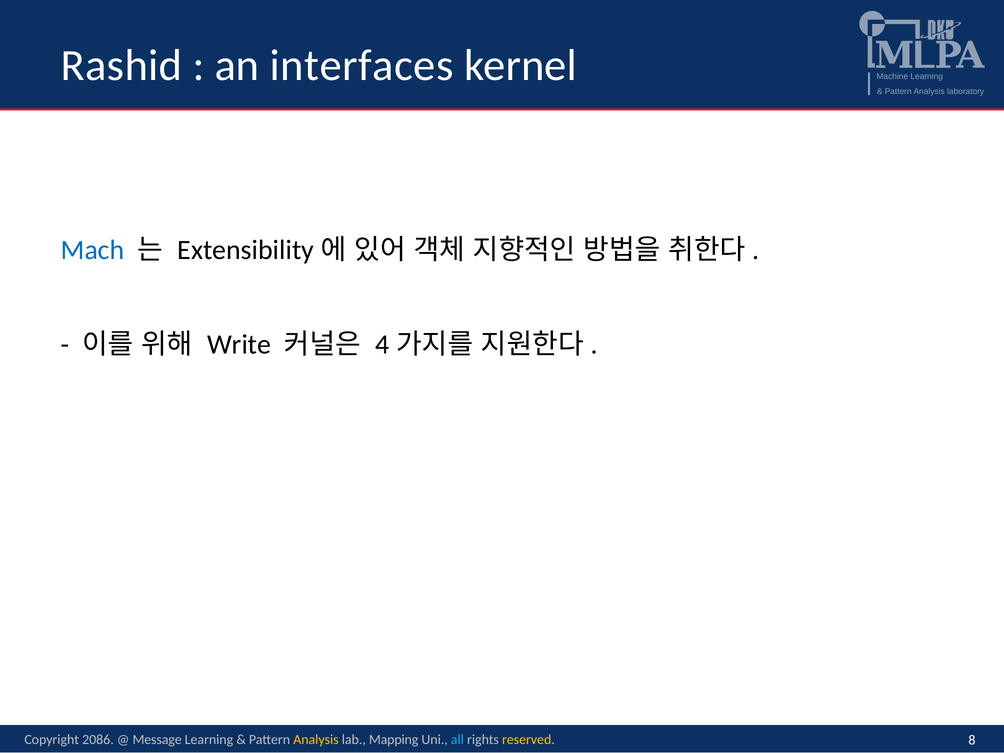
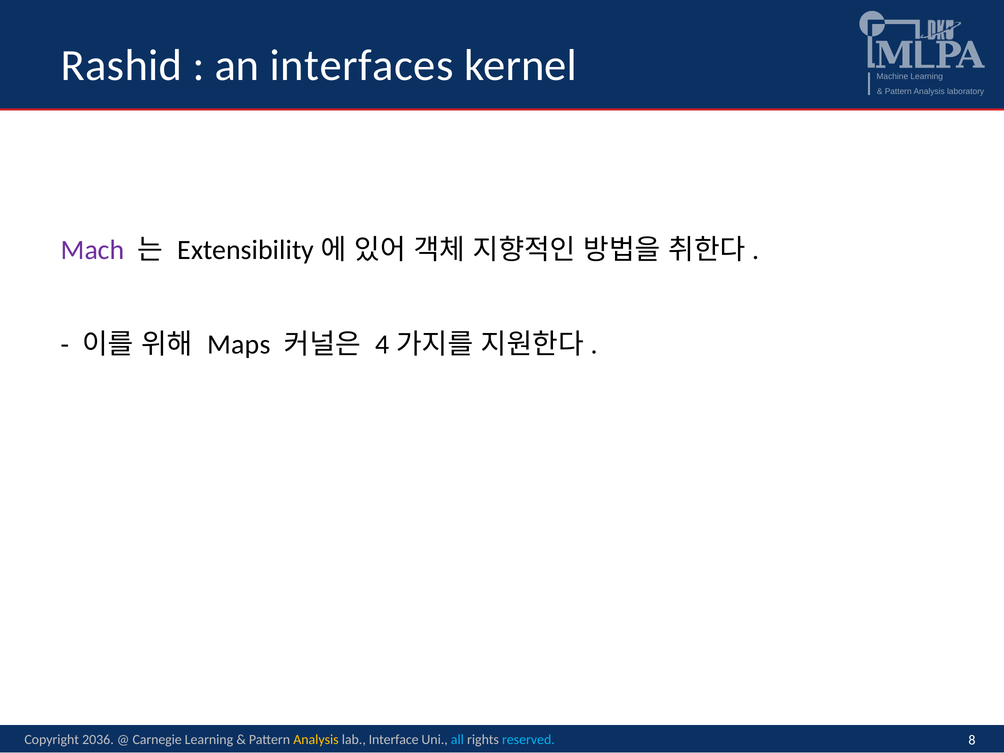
Mach colour: blue -> purple
Write: Write -> Maps
2086: 2086 -> 2036
Message: Message -> Carnegie
Mapping: Mapping -> Interface
reserved colour: yellow -> light blue
